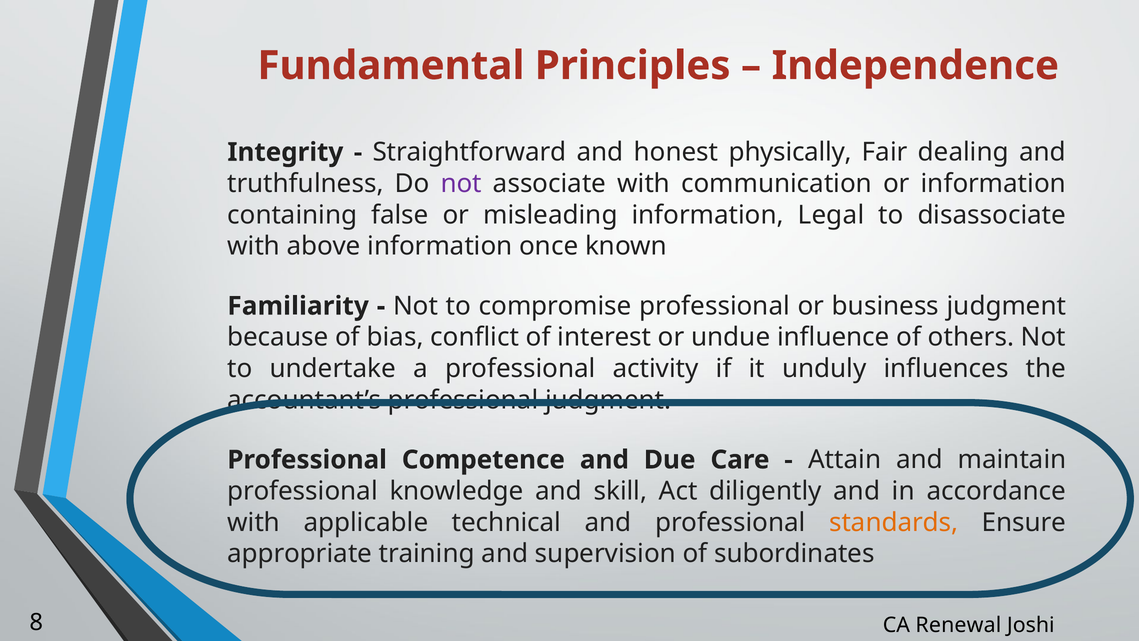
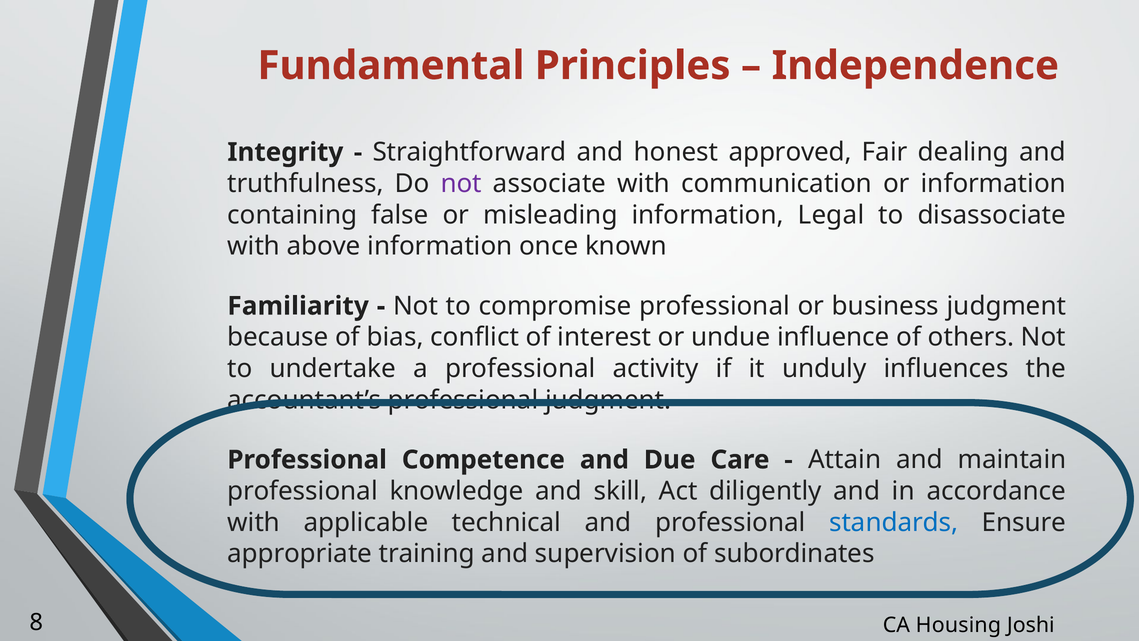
physically: physically -> approved
standards colour: orange -> blue
Renewal: Renewal -> Housing
